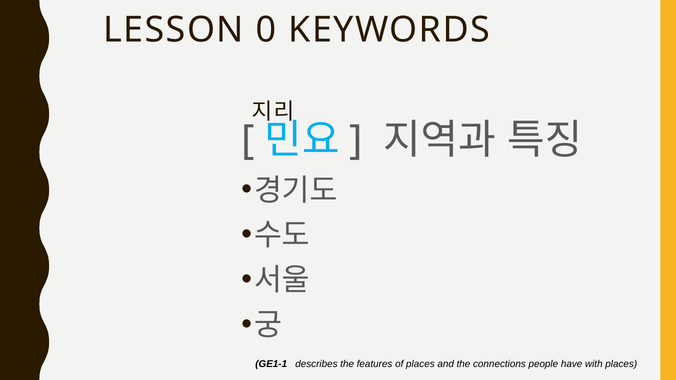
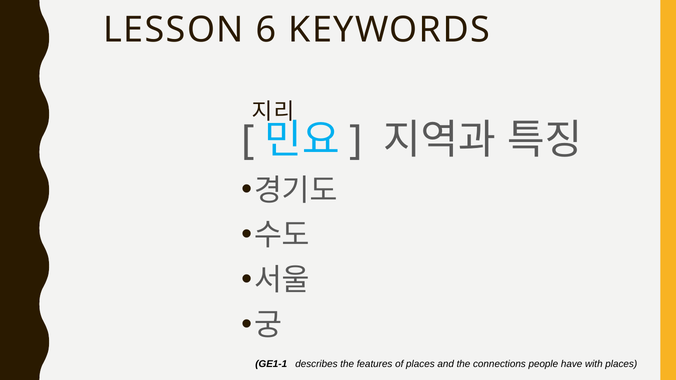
0: 0 -> 6
